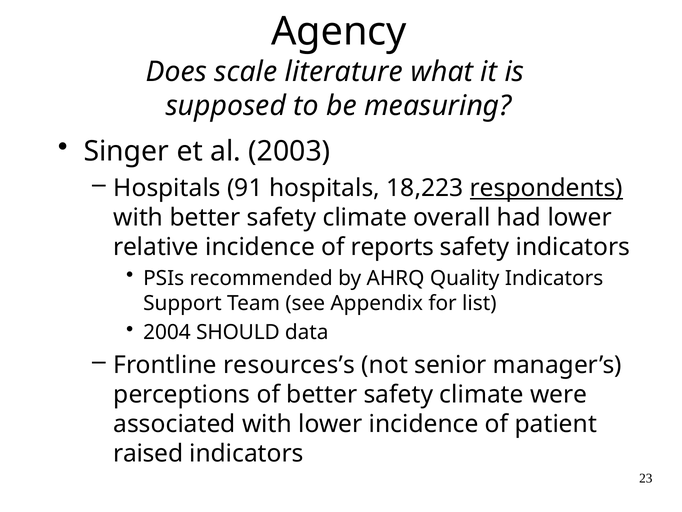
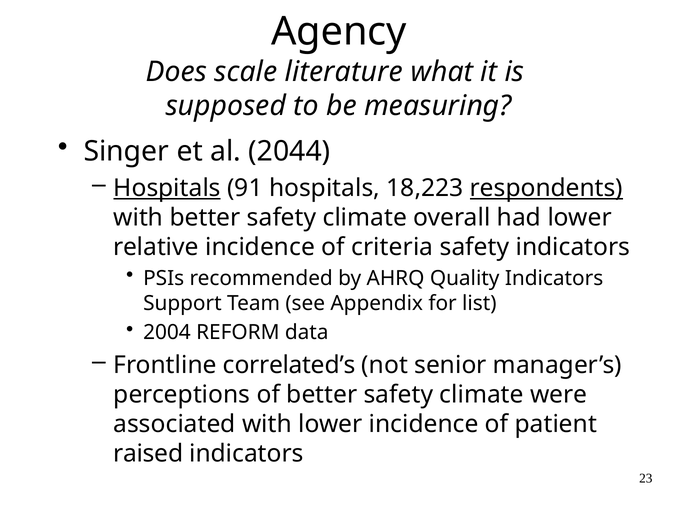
2003: 2003 -> 2044
Hospitals at (167, 188) underline: none -> present
reports: reports -> criteria
SHOULD: SHOULD -> REFORM
resources’s: resources’s -> correlated’s
